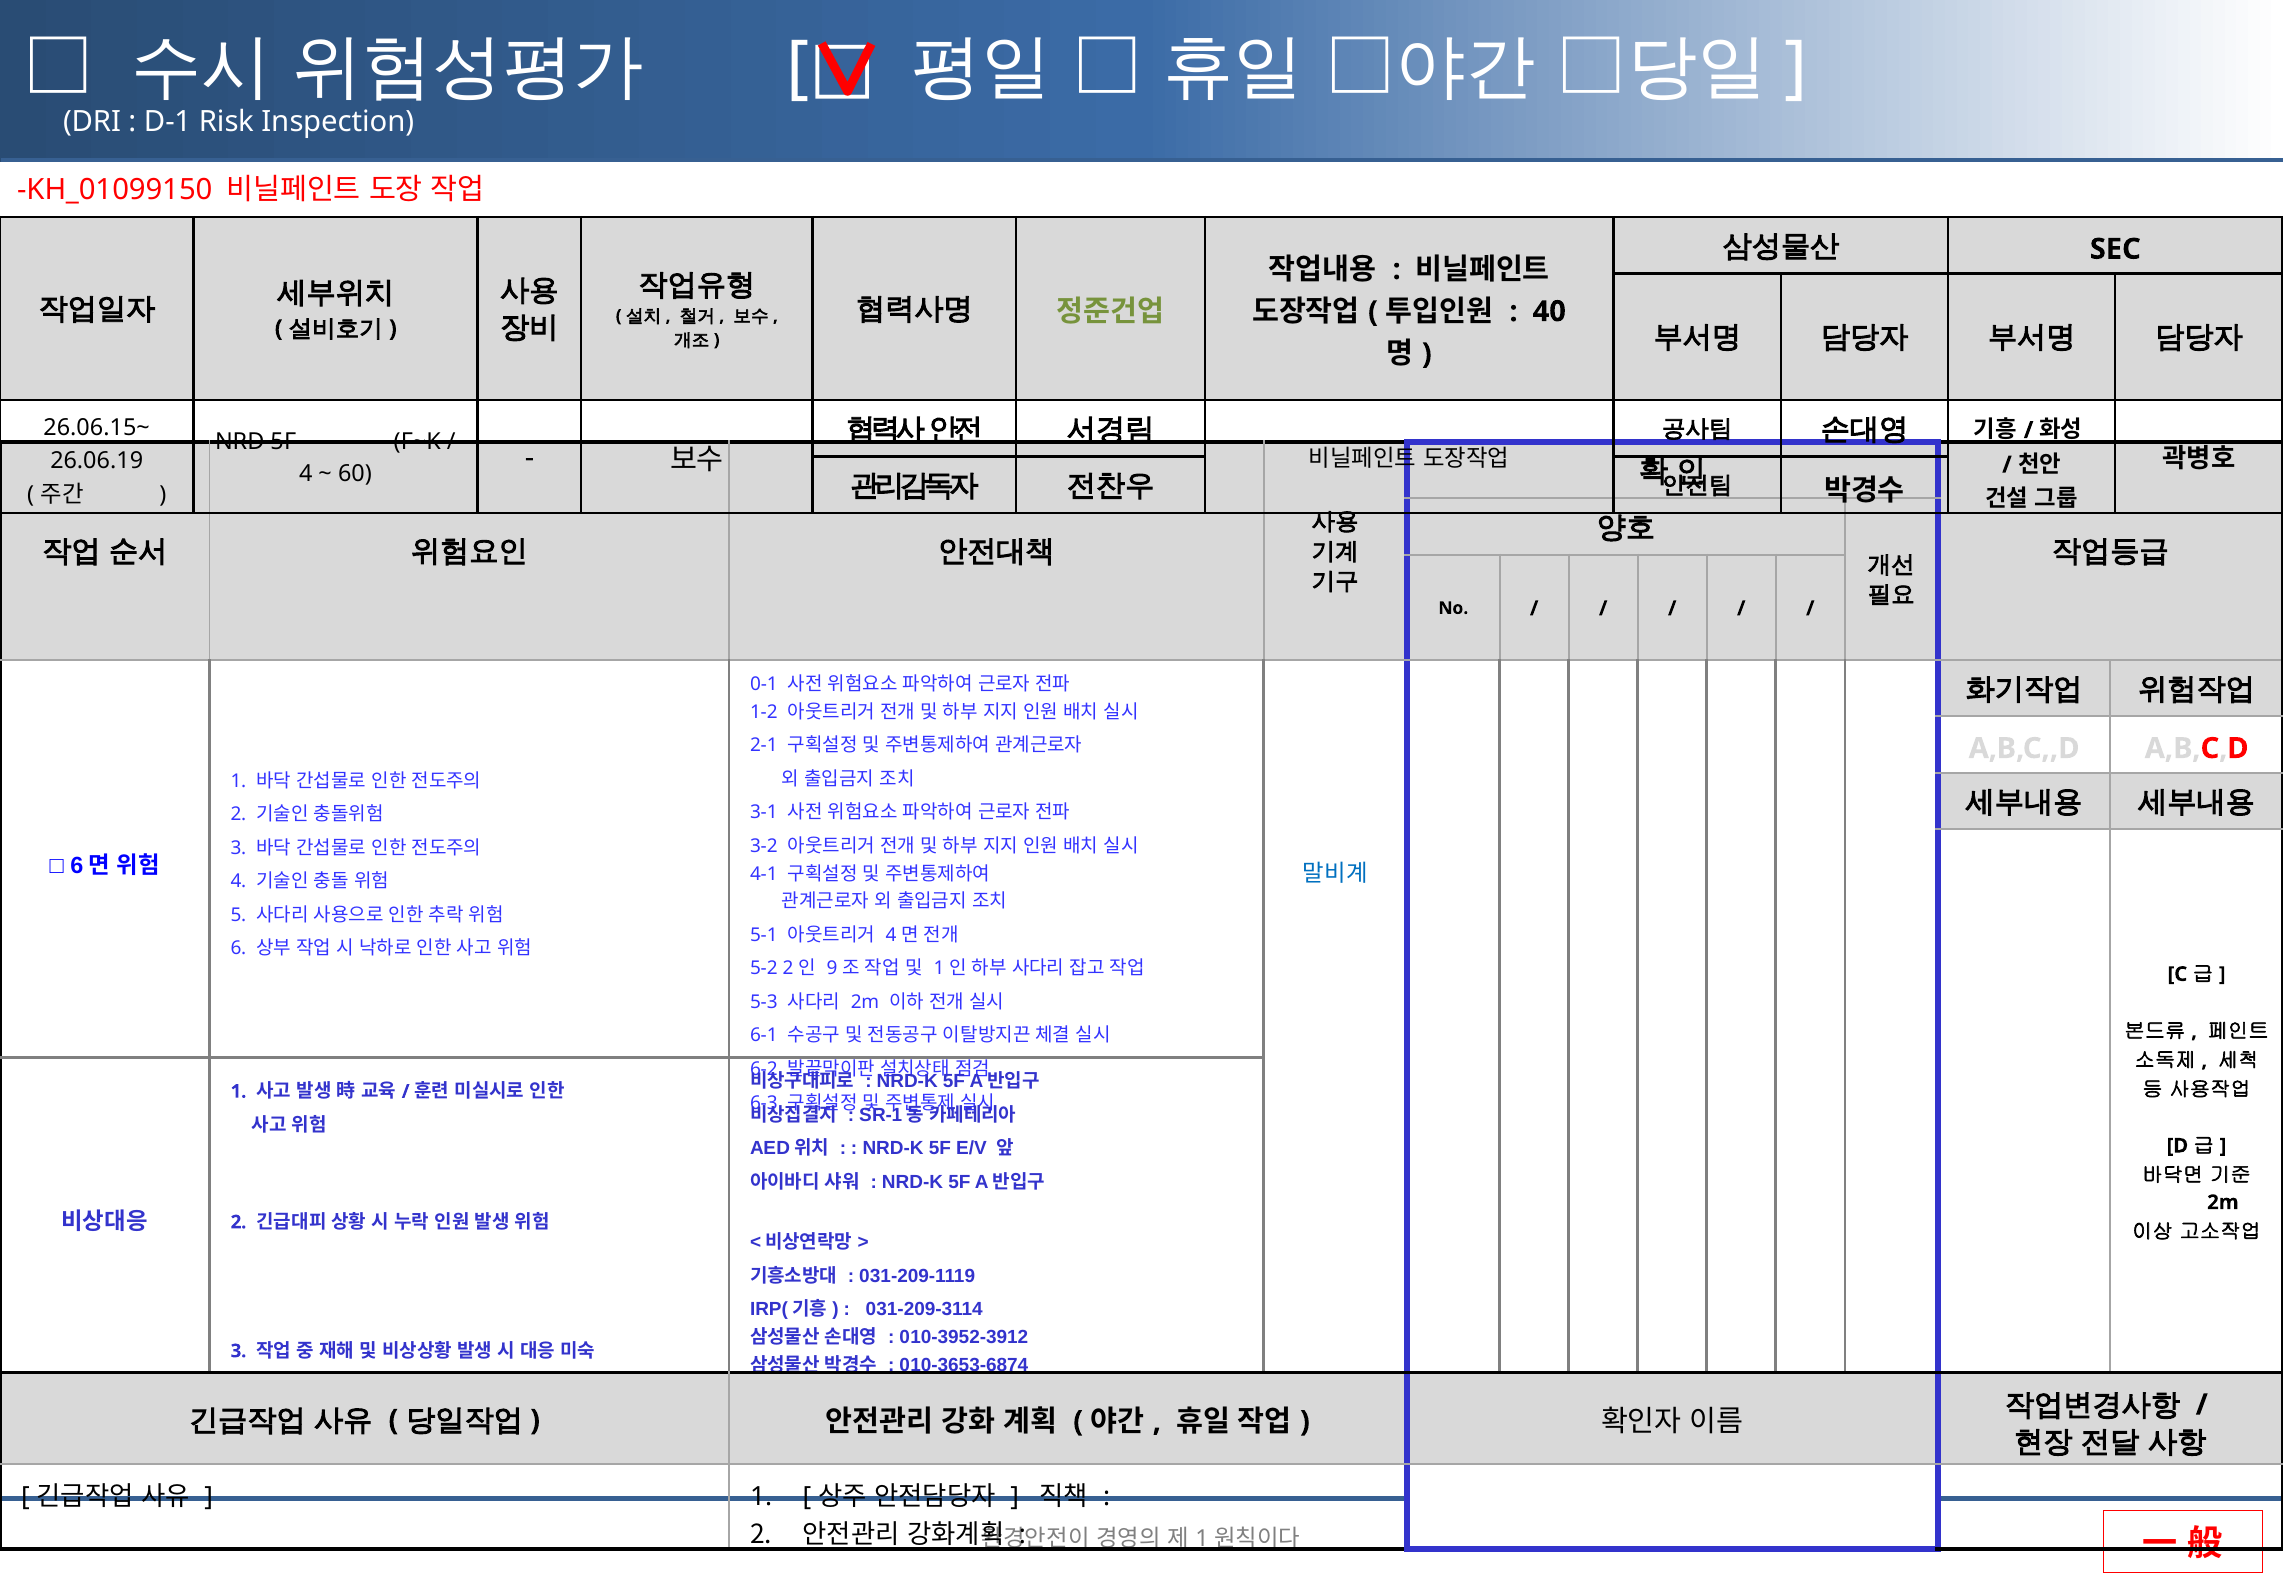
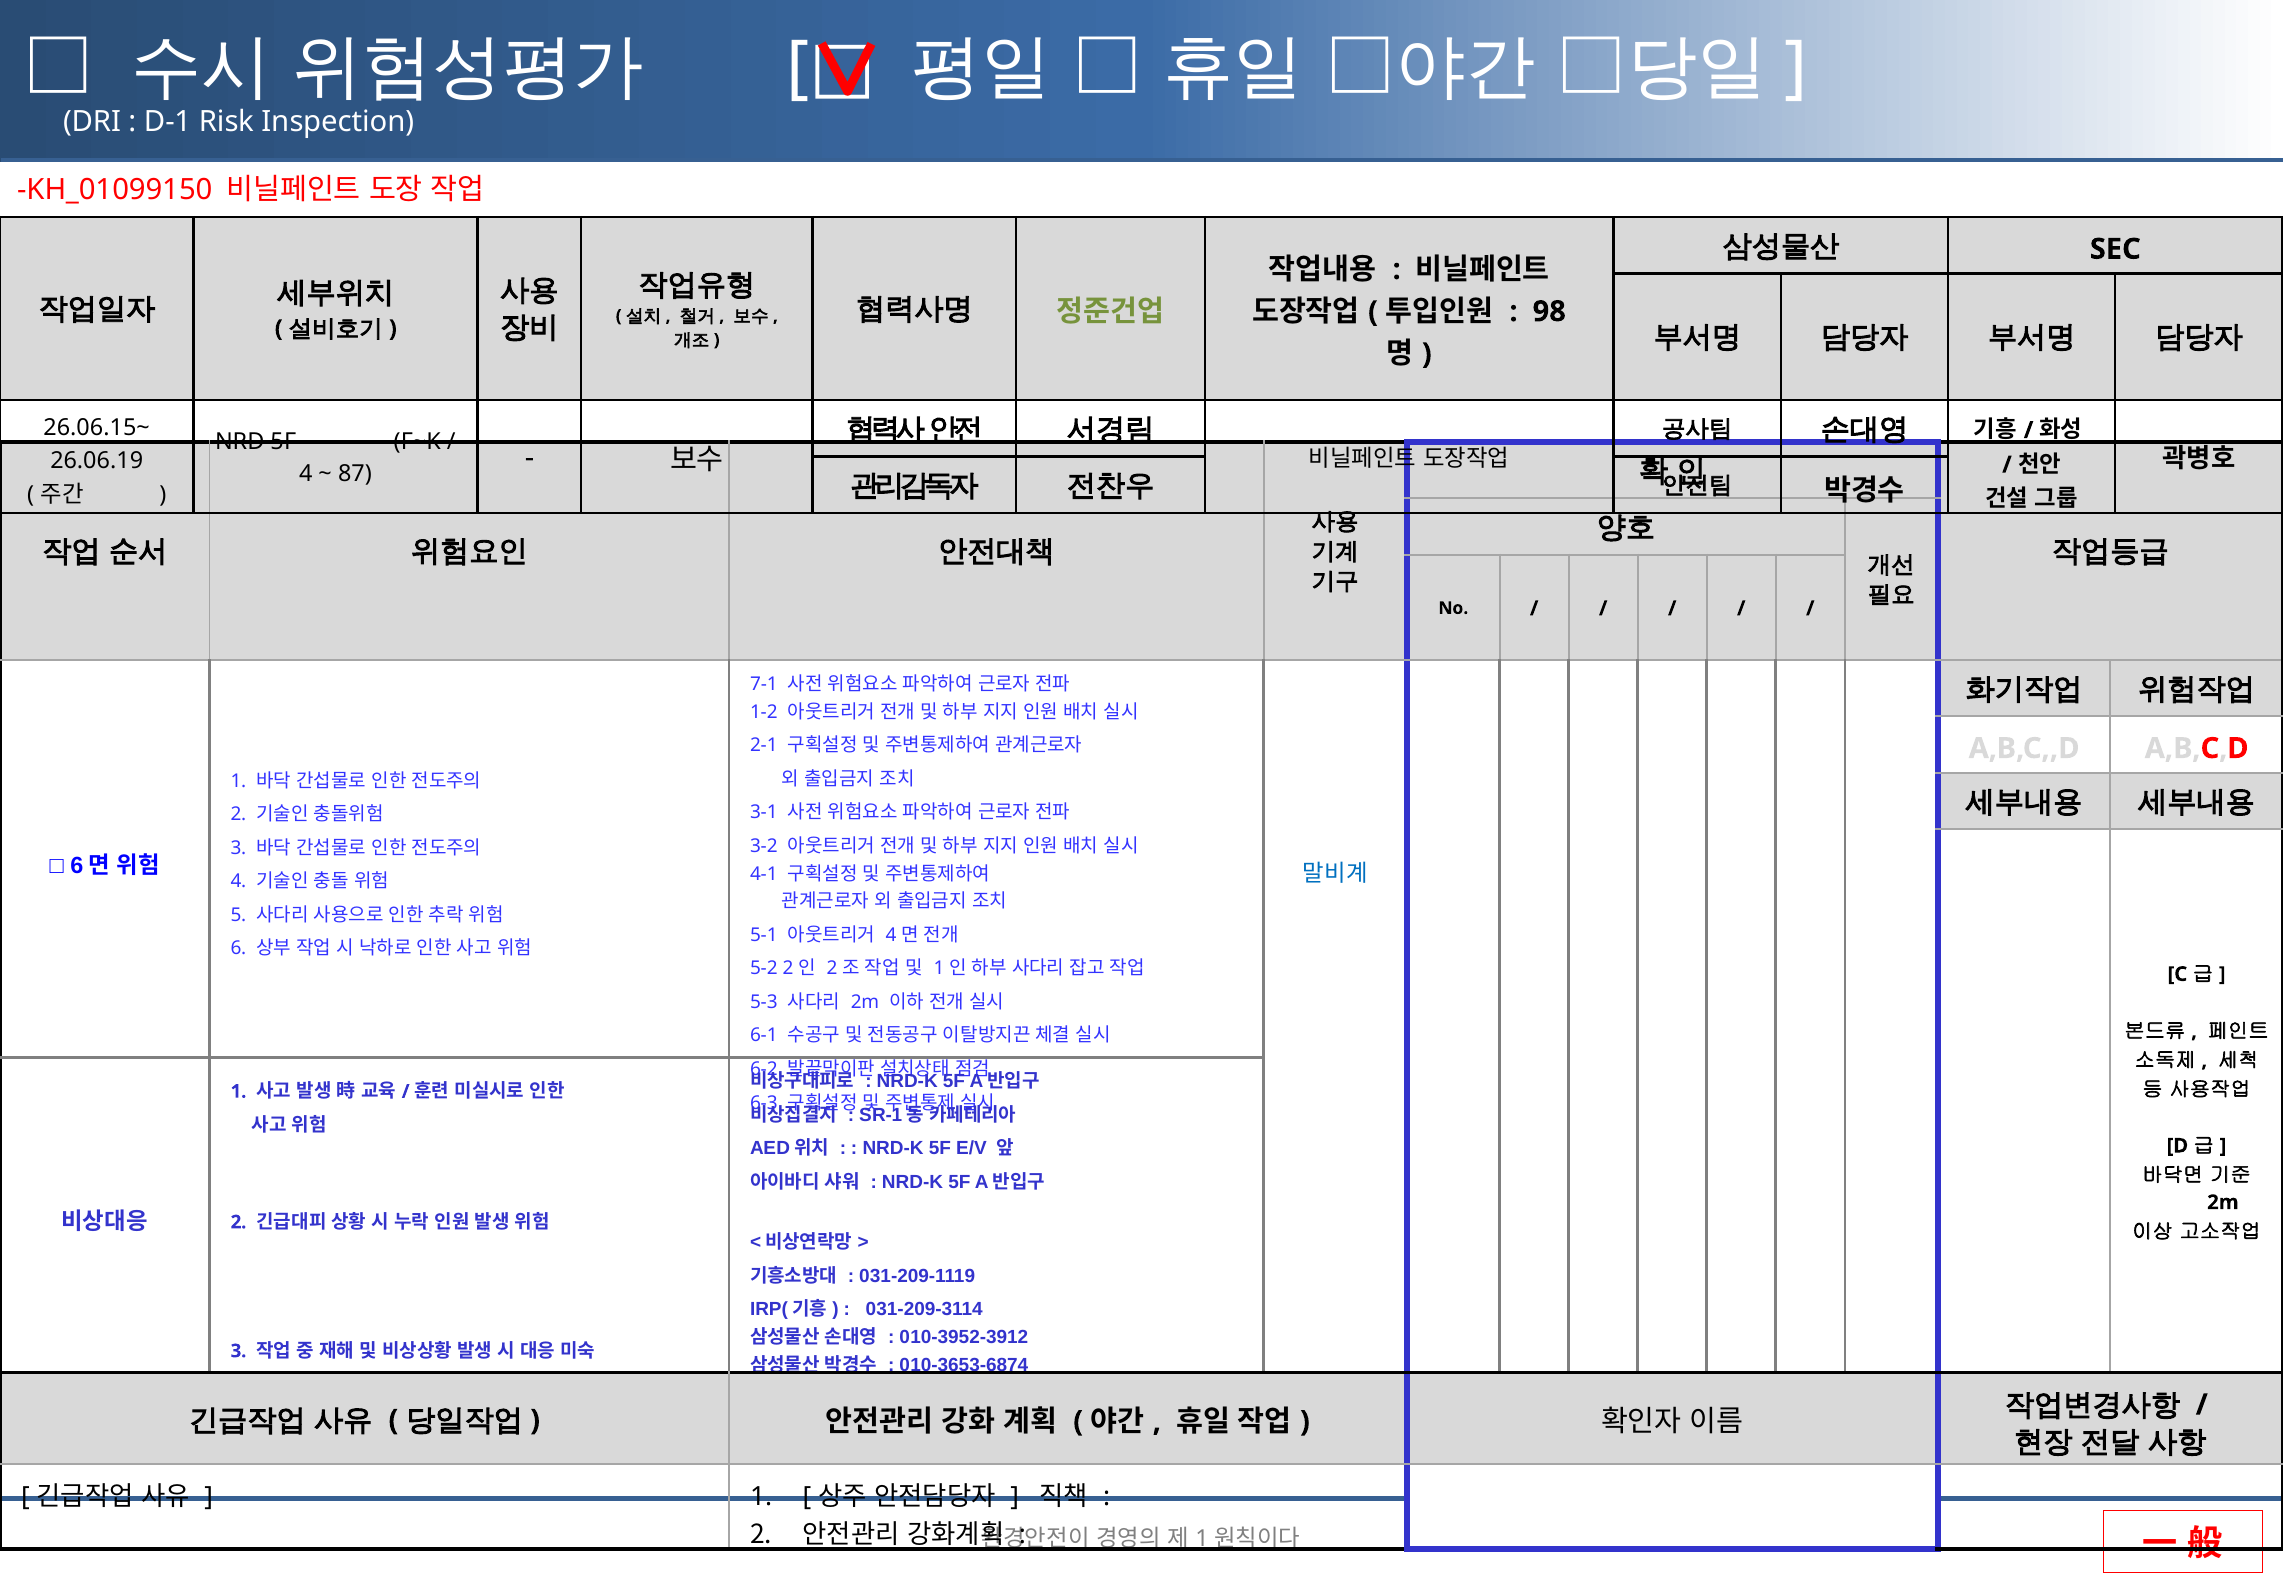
40: 40 -> 98
60: 60 -> 87
0-1: 0-1 -> 7-1
9 at (832, 968): 9 -> 2
